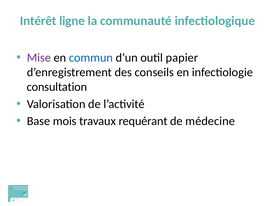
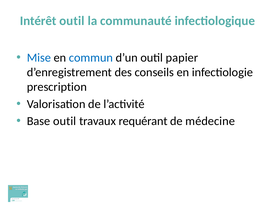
Intérêt ligne: ligne -> outil
Mise colour: purple -> blue
consultation: consultation -> prescription
Base mois: mois -> outil
